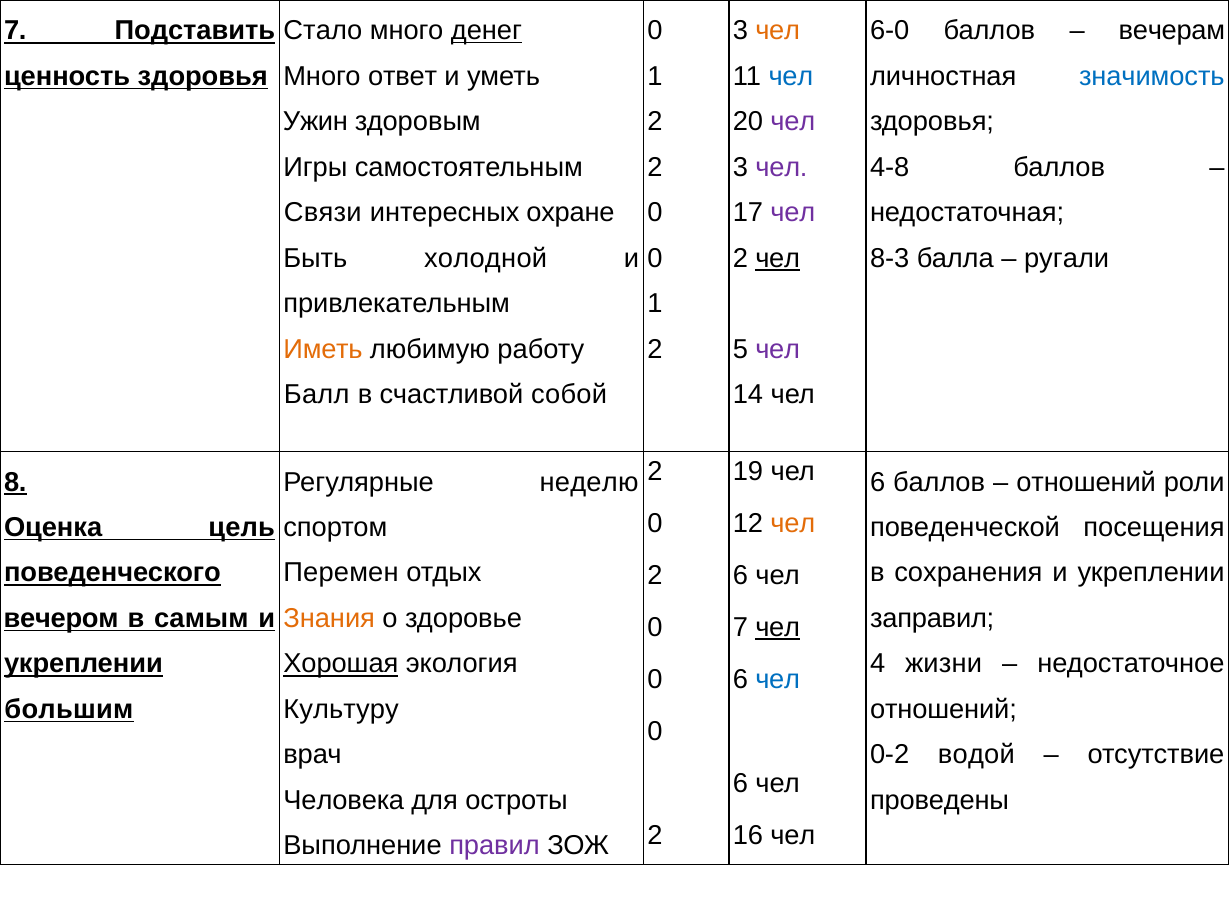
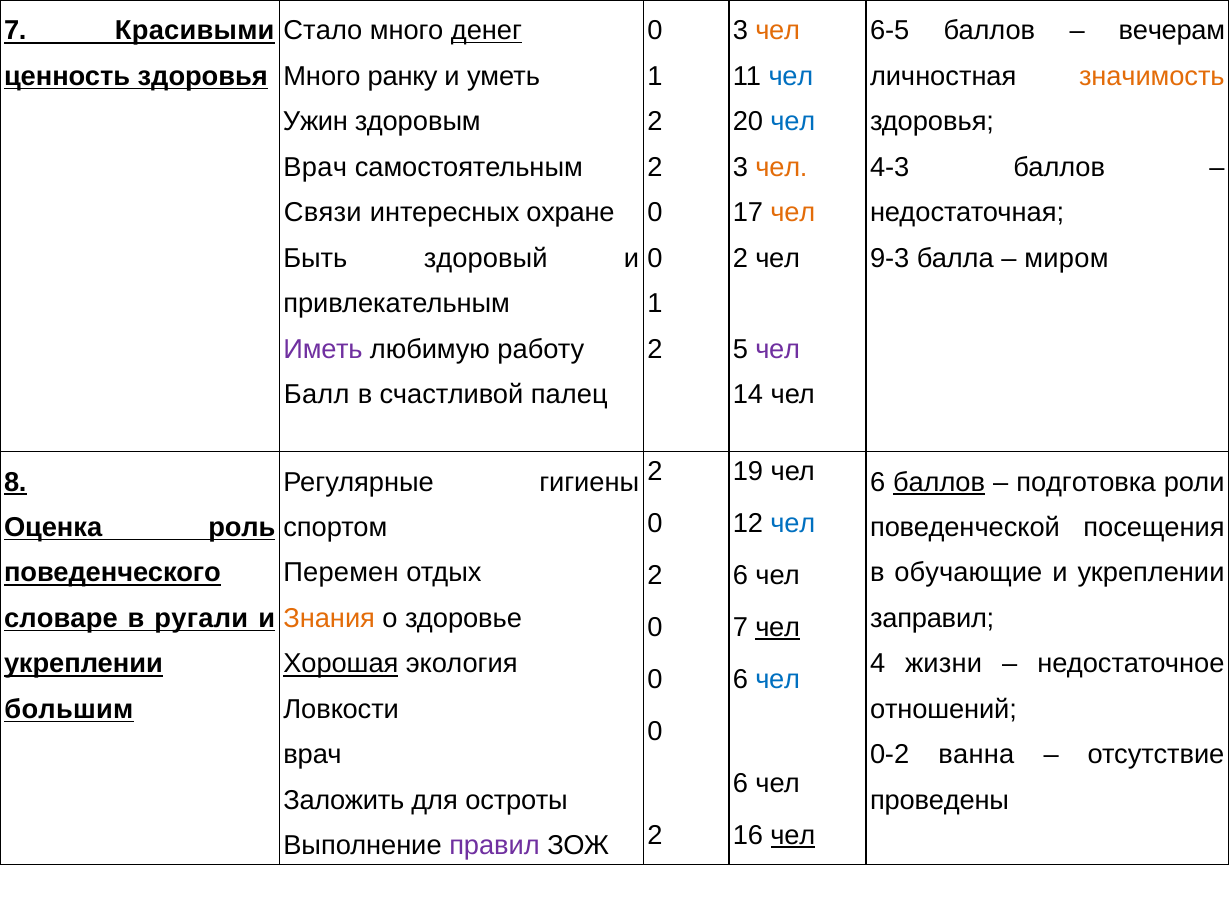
Подставить: Подставить -> Красивыми
6-0: 6-0 -> 6-5
ответ: ответ -> ранку
значимость colour: blue -> orange
чел at (793, 122) colour: purple -> blue
Игры at (315, 167): Игры -> Врач
чел at (781, 167) colour: purple -> orange
4-8: 4-8 -> 4-3
чел at (793, 213) colour: purple -> orange
холодной: холодной -> здоровый
чел at (778, 258) underline: present -> none
8-3: 8-3 -> 9-3
ругали: ругали -> миром
Иметь colour: orange -> purple
собой: собой -> палец
неделю: неделю -> гигиены
баллов at (939, 482) underline: none -> present
отношений at (1086, 482): отношений -> подготовка
чел at (793, 523) colour: orange -> blue
цель: цель -> роль
сохранения: сохранения -> обучающие
вечером: вечером -> словаре
самым: самым -> ругали
Культуру: Культуру -> Ловкости
водой: водой -> ванна
Человека: Человека -> Заложить
чел at (793, 835) underline: none -> present
